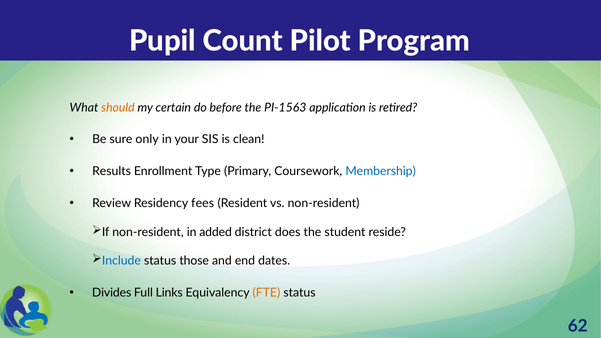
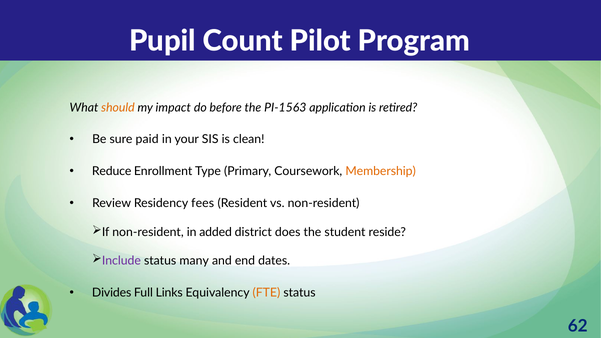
certain: certain -> impact
only: only -> paid
Results: Results -> Reduce
Membership colour: blue -> orange
Include colour: blue -> purple
those: those -> many
